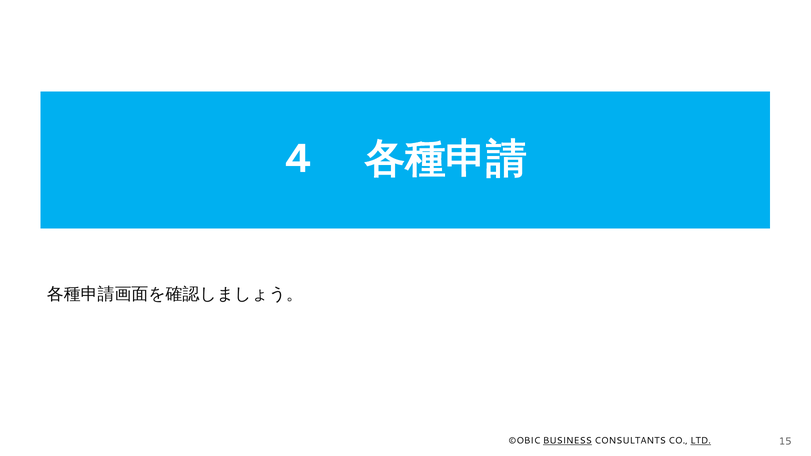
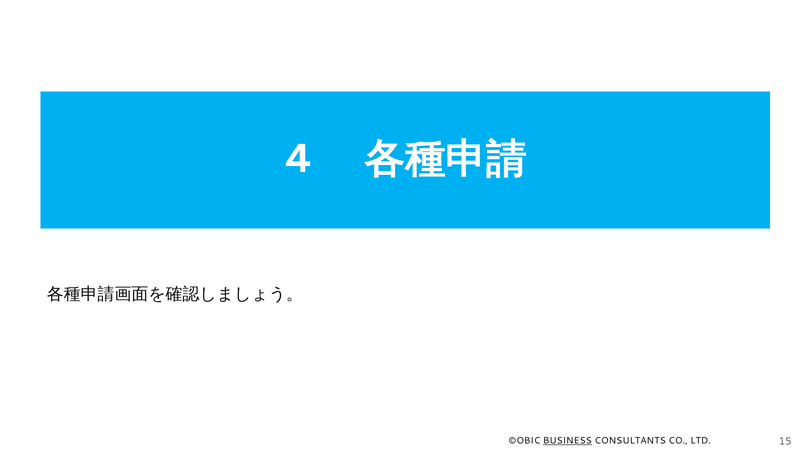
LTD underline: present -> none
